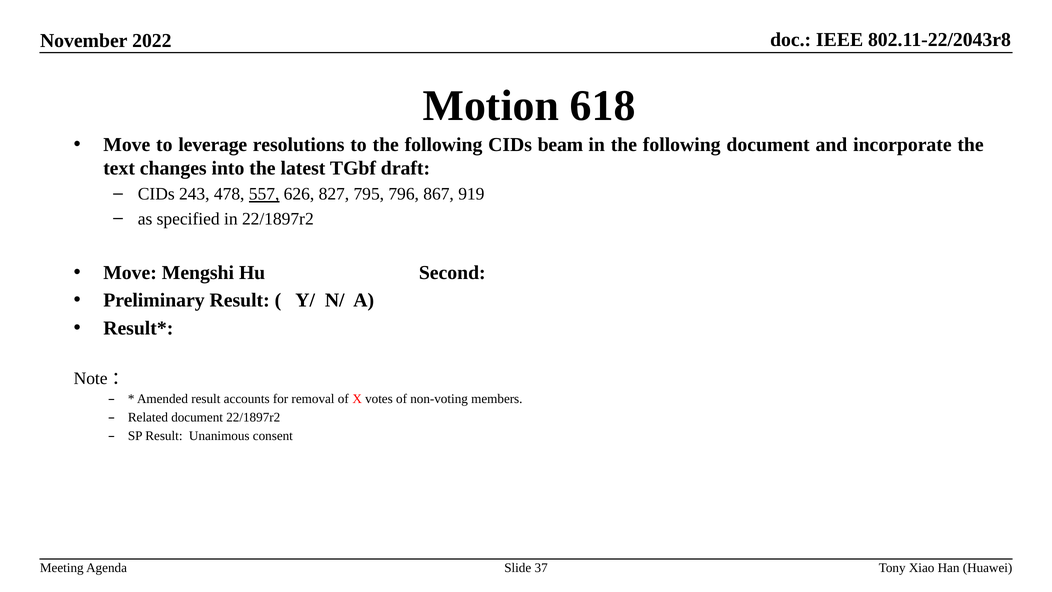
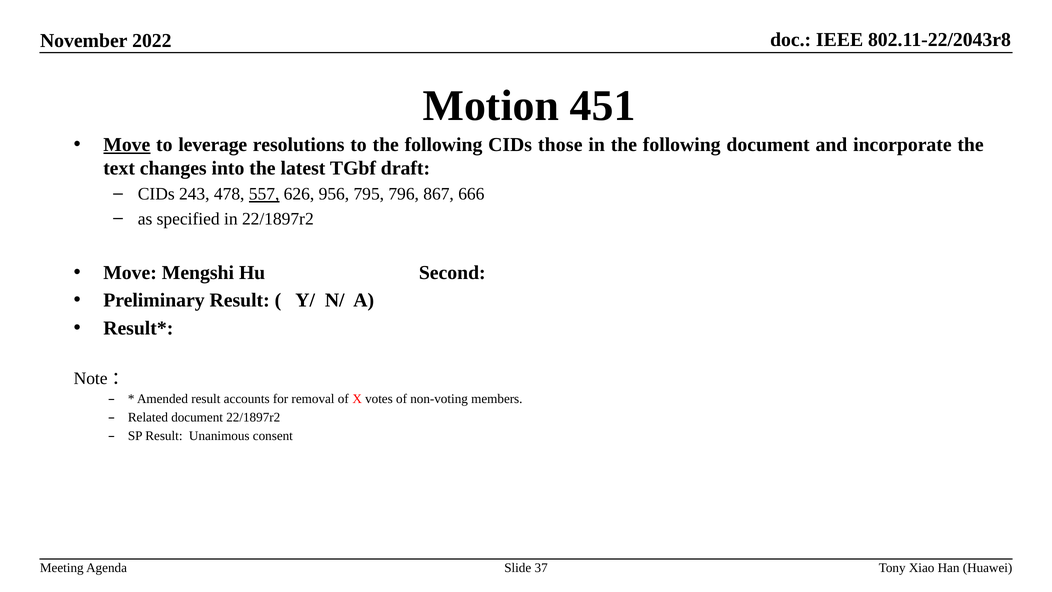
618: 618 -> 451
Move at (127, 145) underline: none -> present
beam: beam -> those
827: 827 -> 956
919: 919 -> 666
